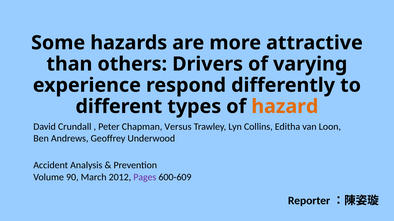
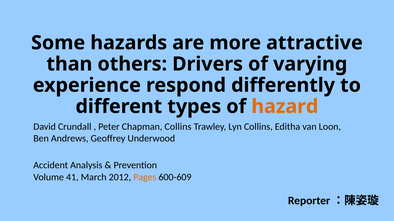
Chapman Versus: Versus -> Collins
90: 90 -> 41
Pages colour: purple -> orange
